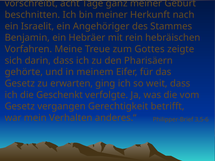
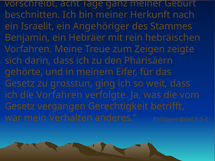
Gottes: Gottes -> Zeigen
erwarten: erwarten -> grosstun
die Geschenkt: Geschenkt -> Vorfahren
